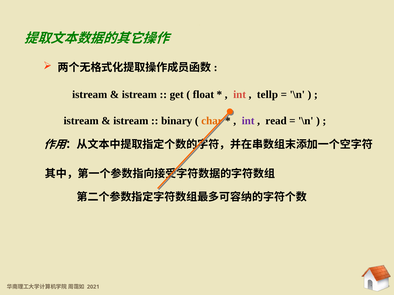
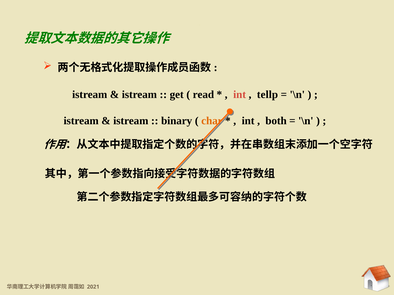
float: float -> read
int at (248, 121) colour: purple -> black
read: read -> both
